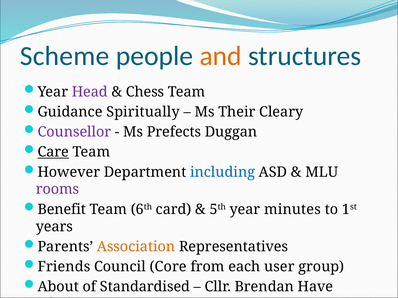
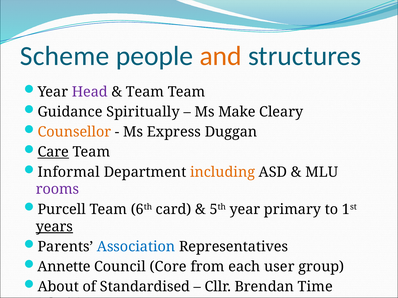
Chess at (145, 92): Chess -> Team
Their: Their -> Make
Counsellor colour: purple -> orange
Prefects: Prefects -> Express
However: However -> Informal
including colour: blue -> orange
Benefit: Benefit -> Purcell
minutes: minutes -> primary
years underline: none -> present
Association colour: orange -> blue
Friends: Friends -> Annette
Have: Have -> Time
